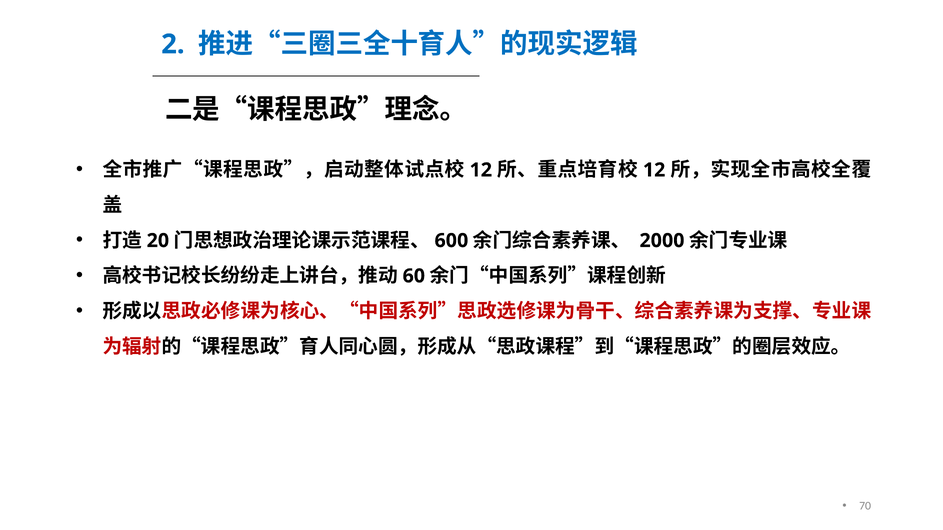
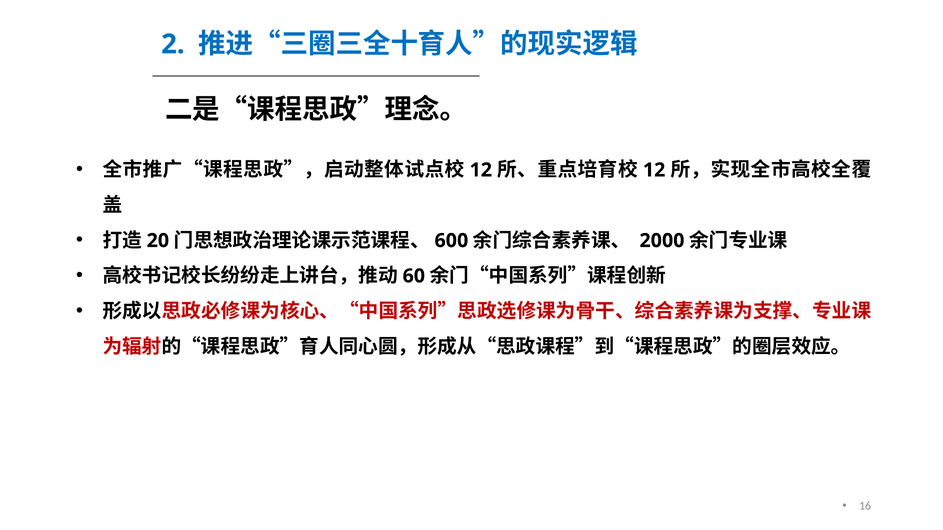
70: 70 -> 16
